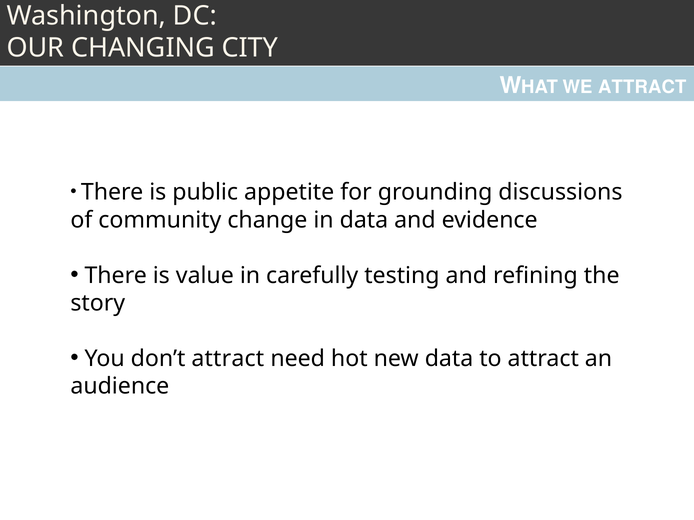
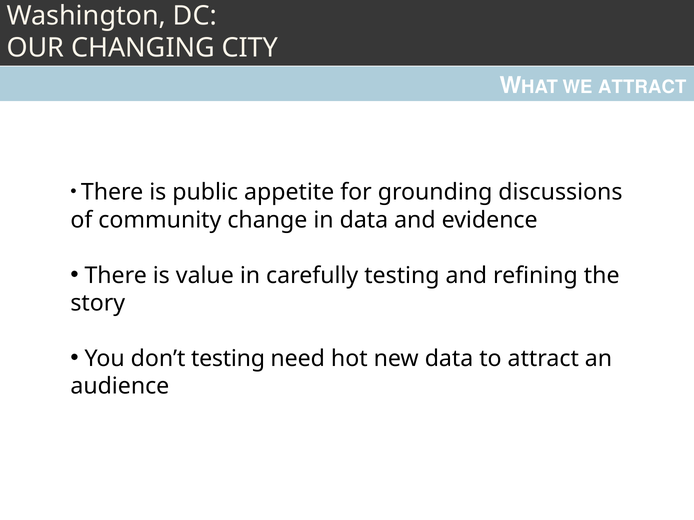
don’t attract: attract -> testing
